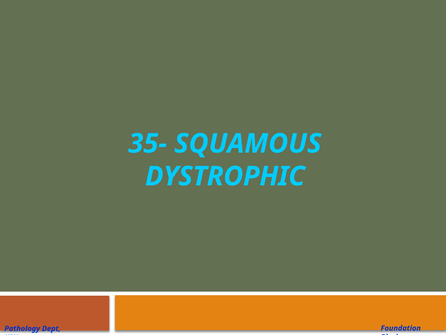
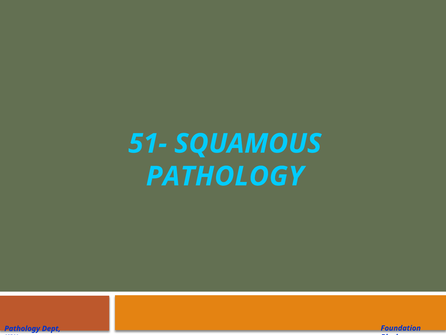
35-: 35- -> 51-
DYSTROPHIC at (225, 176): DYSTROPHIC -> PATHOLOGY
